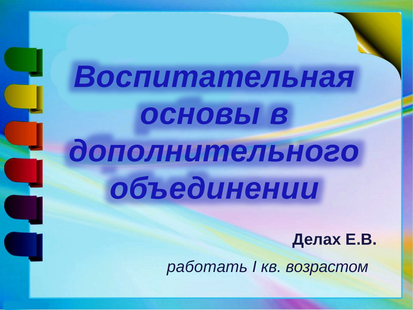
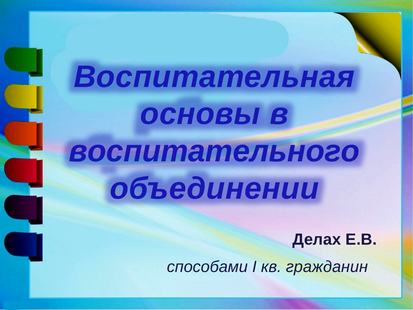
дополнительного: дополнительного -> воспитательного
работать: работать -> способами
возрастом: возрастом -> гражданин
